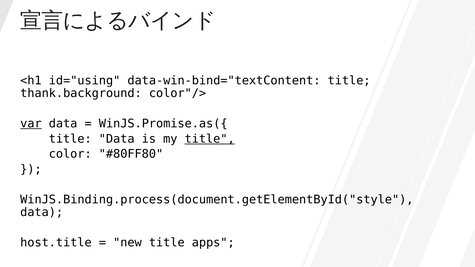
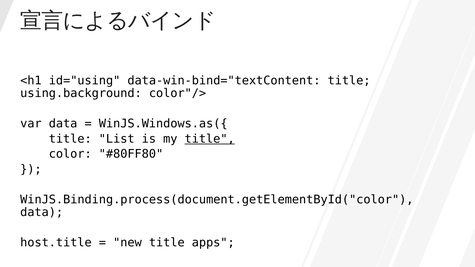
thank.background: thank.background -> using.background
var underline: present -> none
WinJS.Promise.as({: WinJS.Promise.as({ -> WinJS.Windows.as({
title Data: Data -> List
WinJS.Binding.process(document.getElementById("style: WinJS.Binding.process(document.getElementById("style -> WinJS.Binding.process(document.getElementById("color
